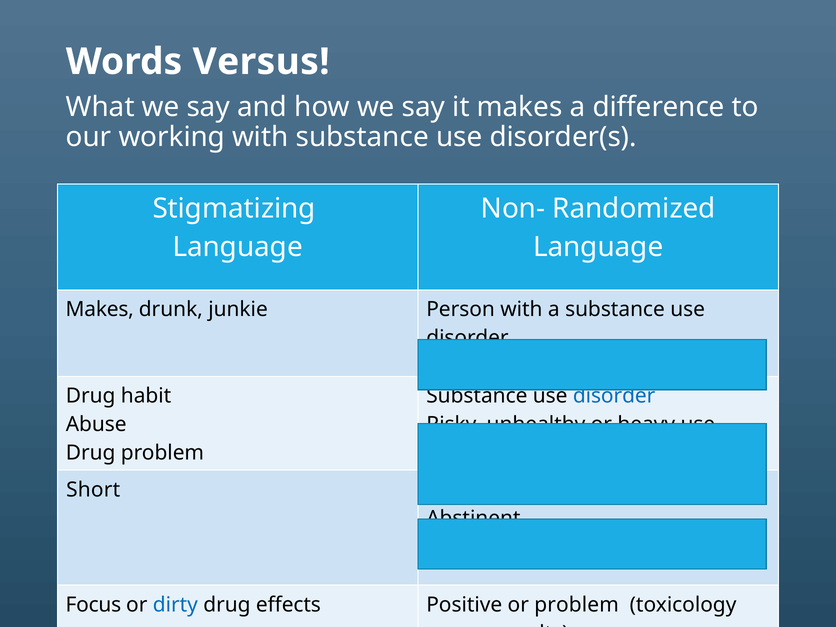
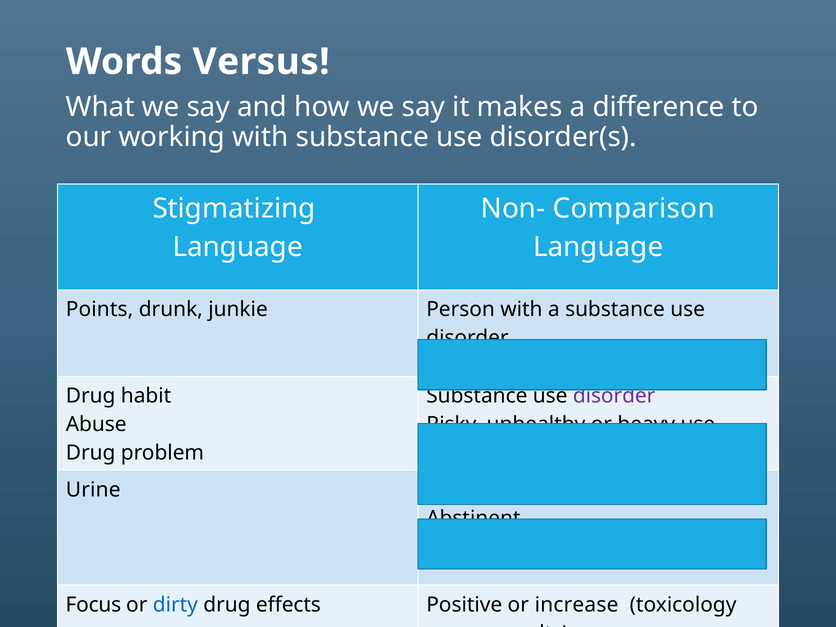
Randomized: Randomized -> Comparison
Makes at (100, 309): Makes -> Points
disorder at (614, 396) colour: blue -> purple
Short: Short -> Urine
or problem: problem -> increase
